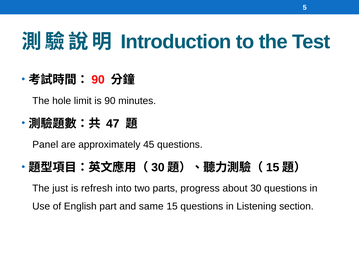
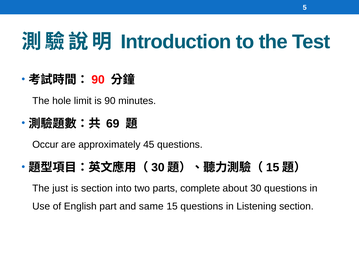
47: 47 -> 69
Panel: Panel -> Occur
is refresh: refresh -> section
progress: progress -> complete
